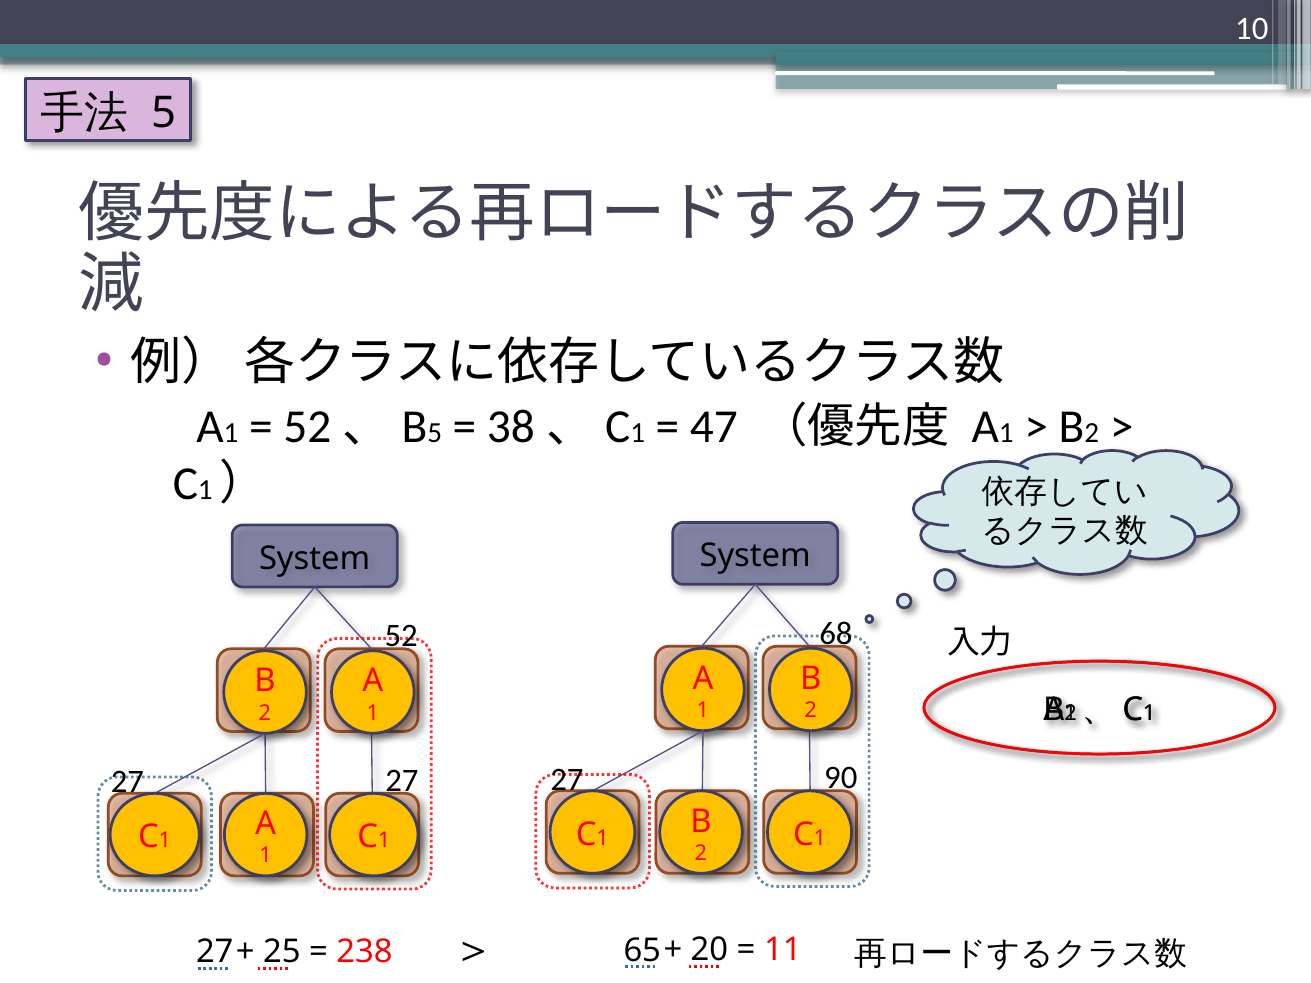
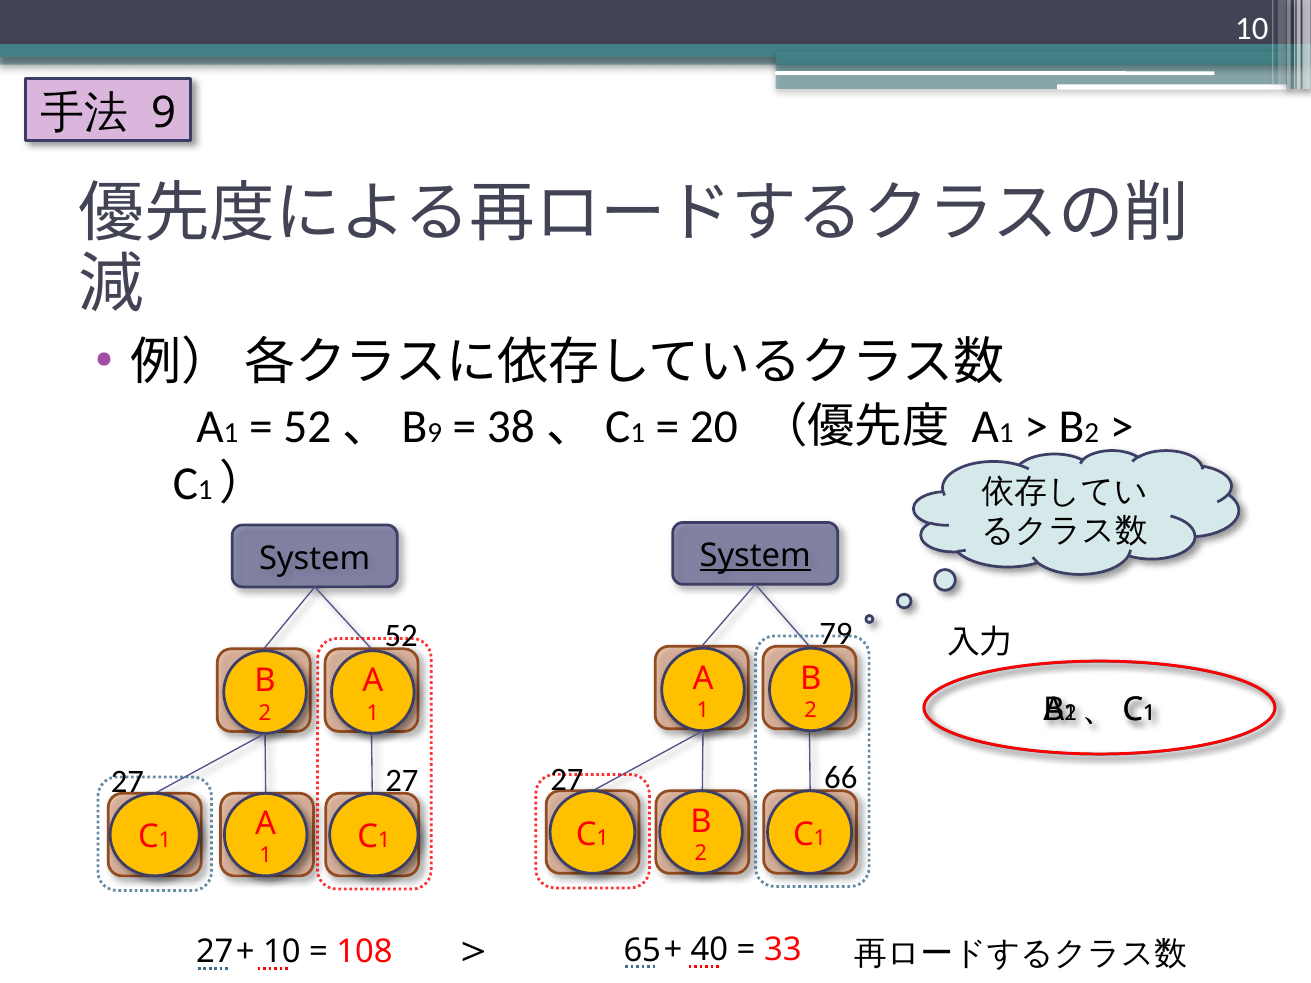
5 at (164, 113): 5 -> 9
5 at (435, 433): 5 -> 9
47: 47 -> 20
System at (755, 556) underline: none -> present
68: 68 -> 79
90: 90 -> 66
20: 20 -> 40
11: 11 -> 33
25 at (282, 952): 25 -> 10
238: 238 -> 108
